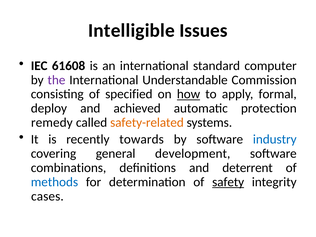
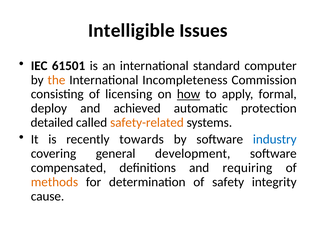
61608: 61608 -> 61501
the colour: purple -> orange
Understandable: Understandable -> Incompleteness
specified: specified -> licensing
remedy: remedy -> detailed
combinations: combinations -> compensated
deterrent: deterrent -> requiring
methods colour: blue -> orange
safety underline: present -> none
cases: cases -> cause
